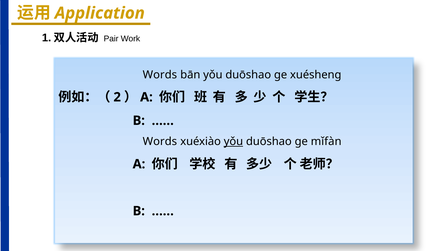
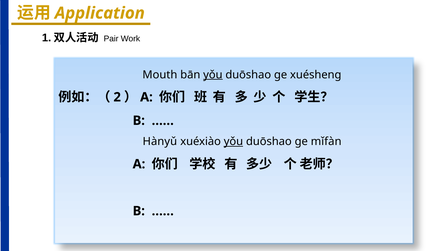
Words at (160, 75): Words -> Mouth
yǒu at (213, 75) underline: none -> present
Words at (160, 142): Words -> Hànyǔ
